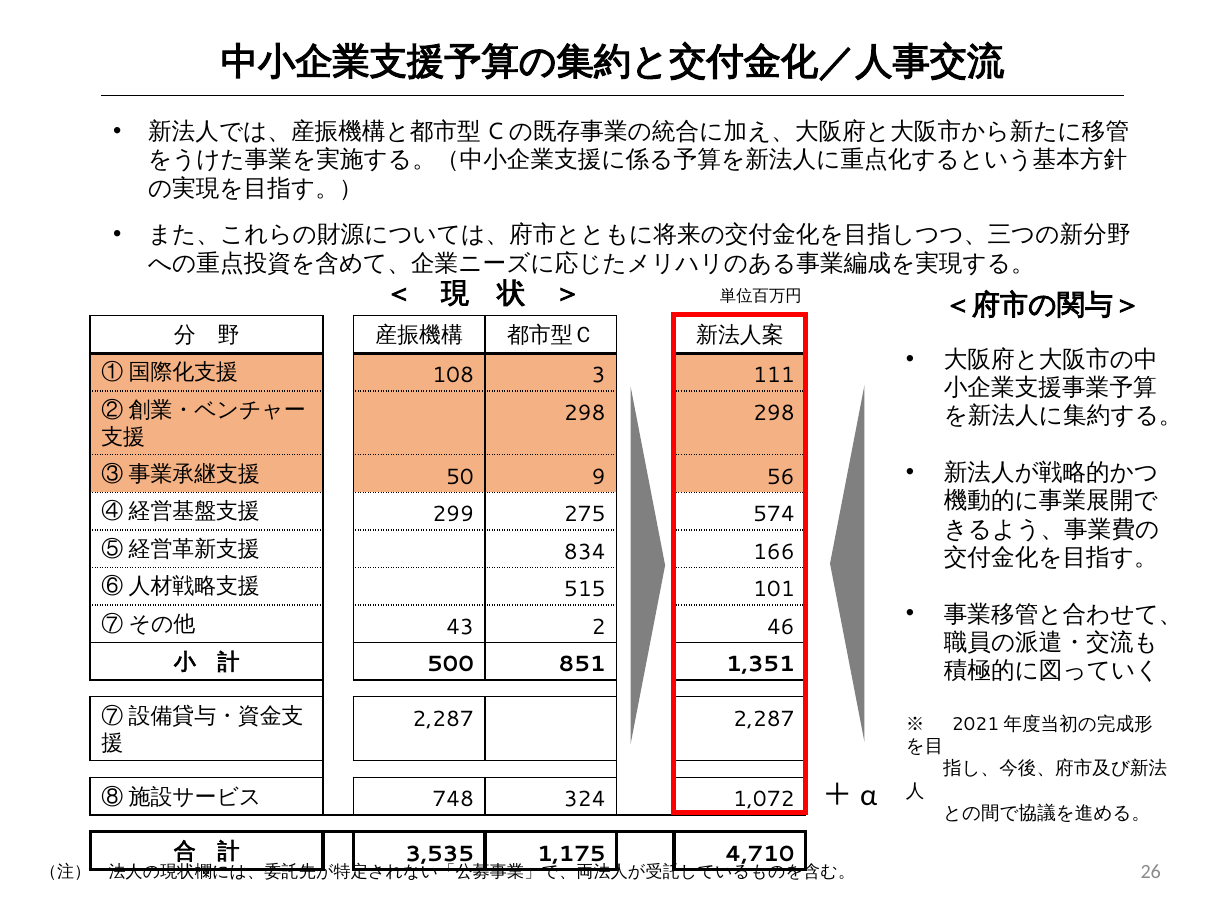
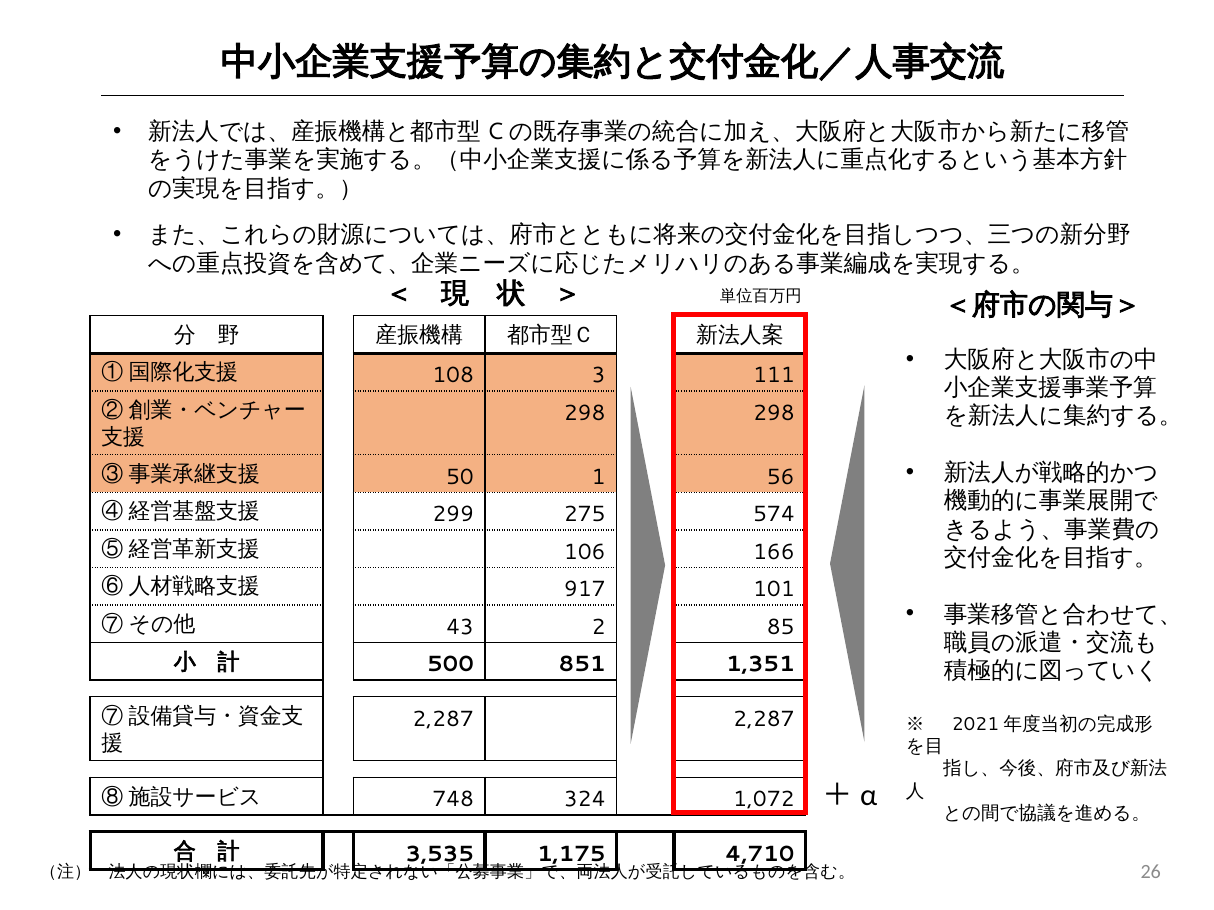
9: 9 -> 1
834: 834 -> 106
515: 515 -> 917
46: 46 -> 85
